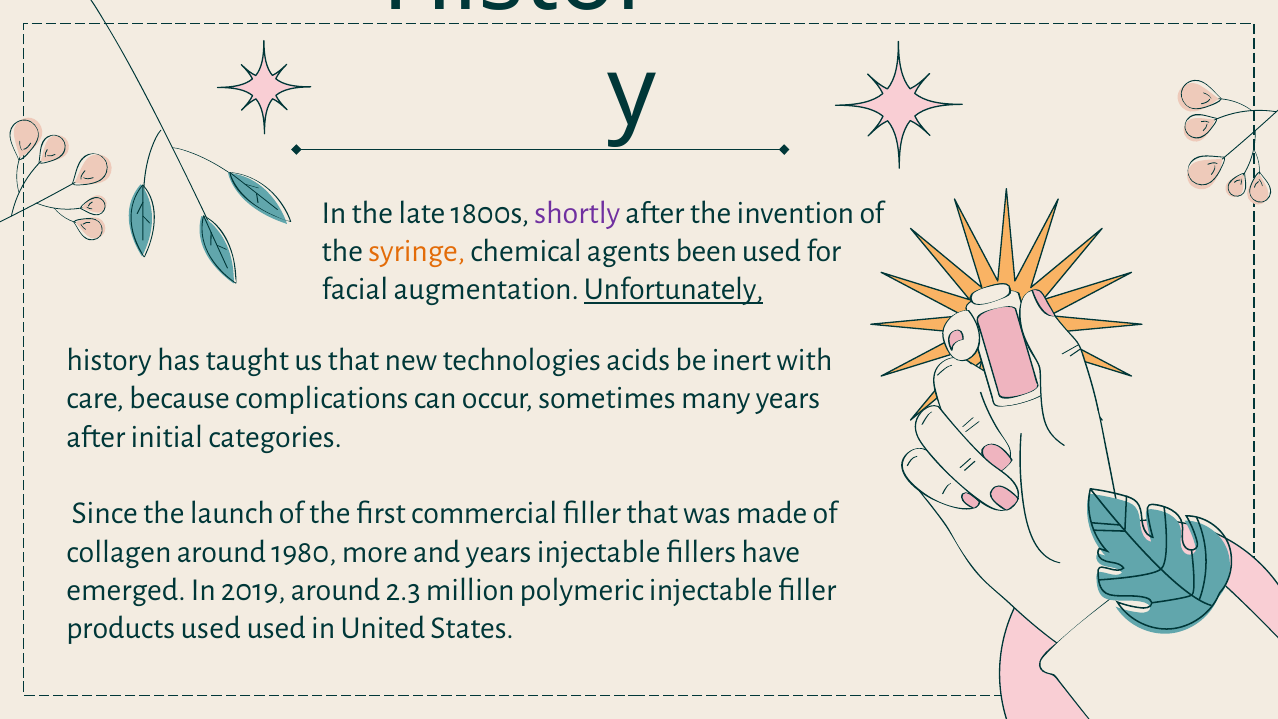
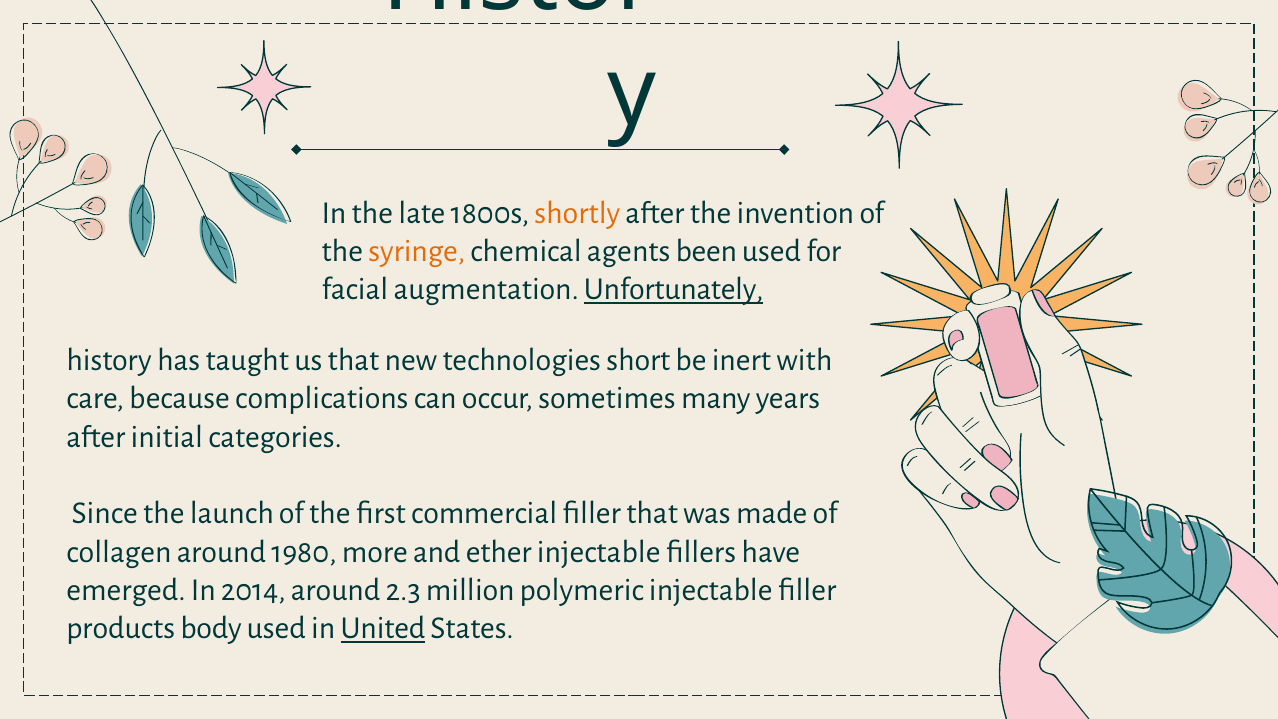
shortly colour: purple -> orange
acids: acids -> short
and years: years -> ether
2019: 2019 -> 2014
products used: used -> body
United underline: none -> present
